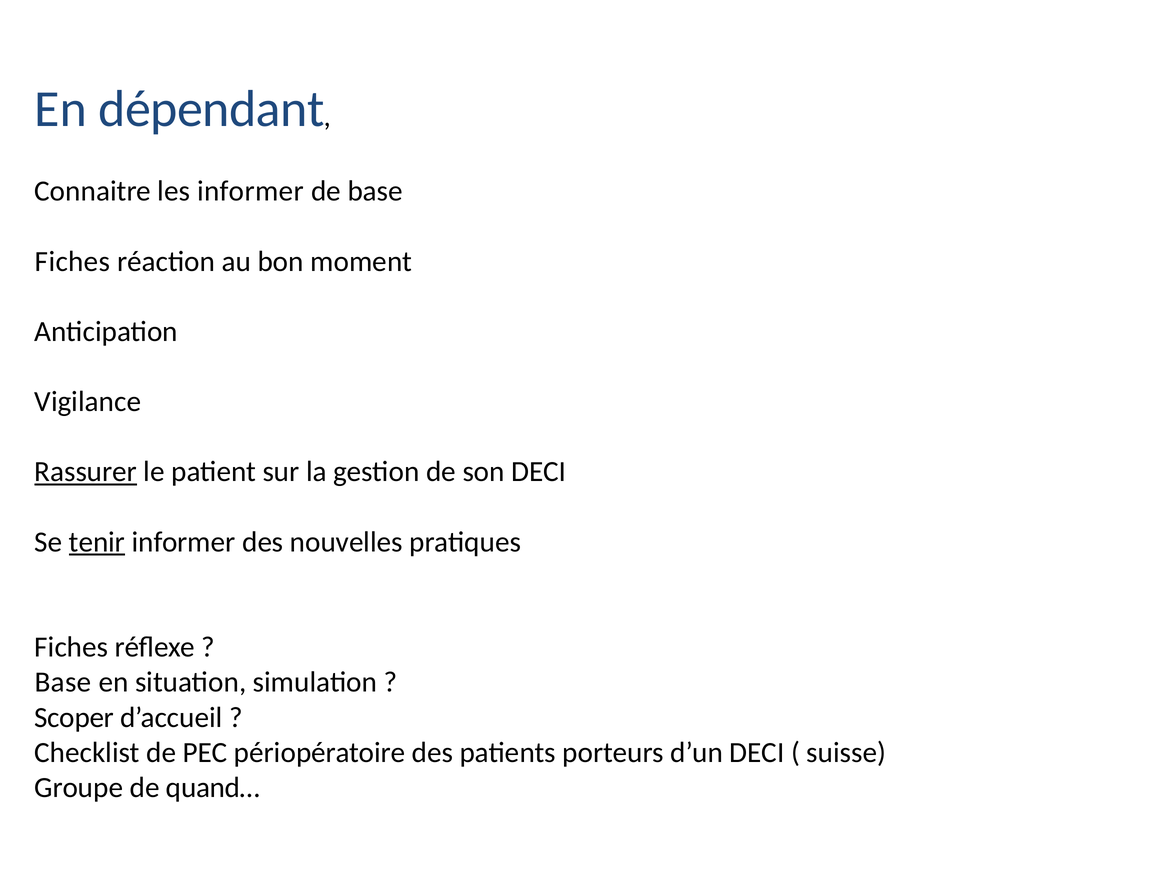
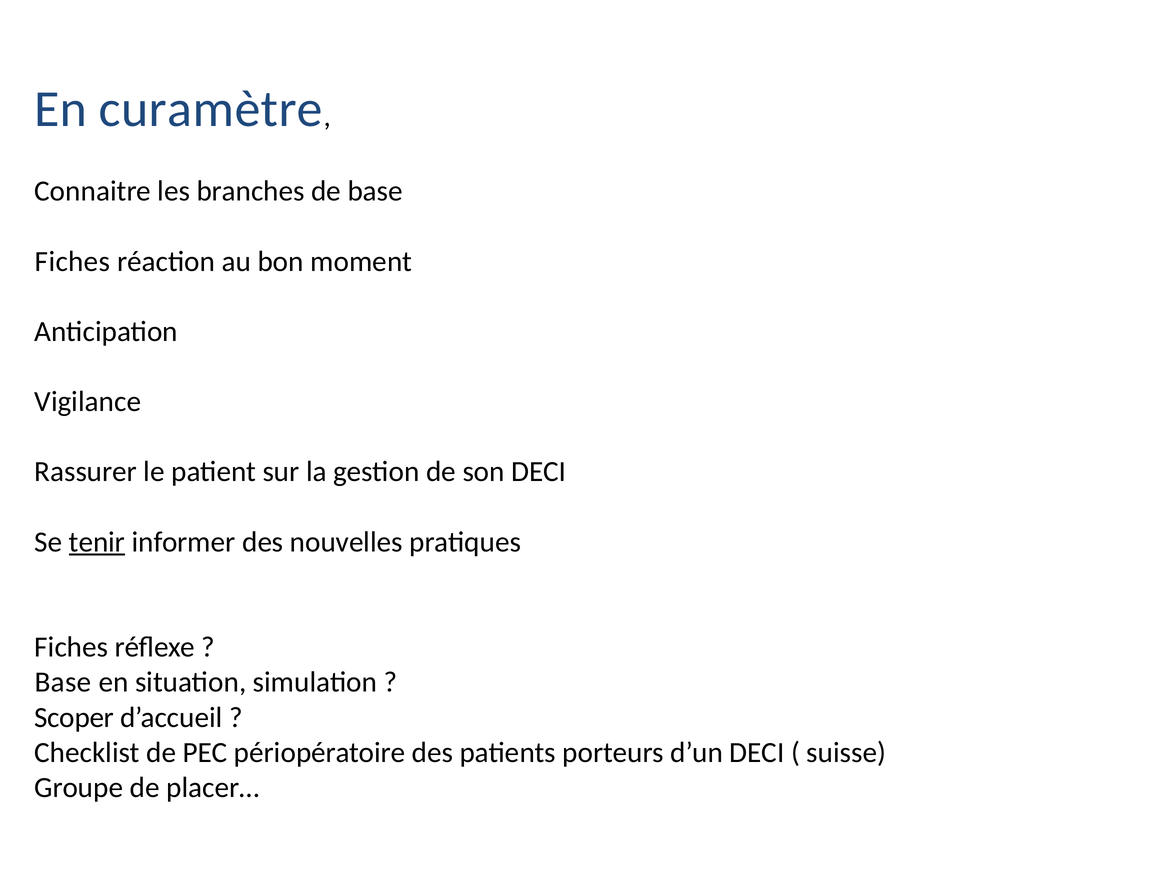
dépendant: dépendant -> curamètre
les informer: informer -> branches
Rassurer underline: present -> none
quand…: quand… -> placer…
